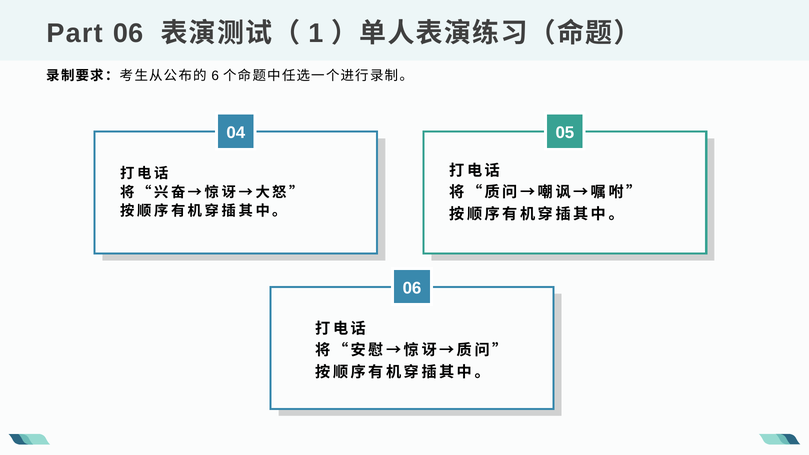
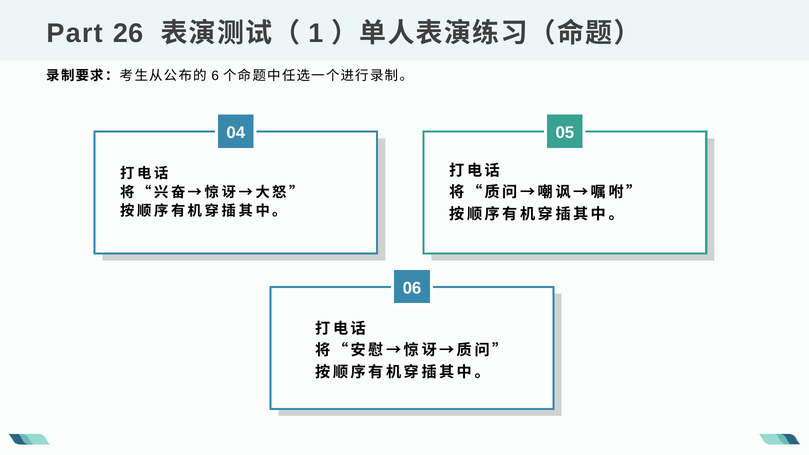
Part 06: 06 -> 26
